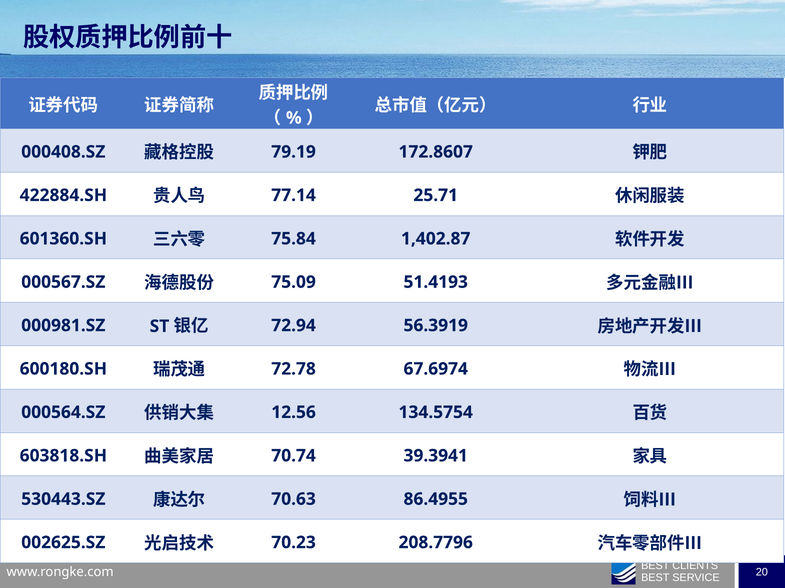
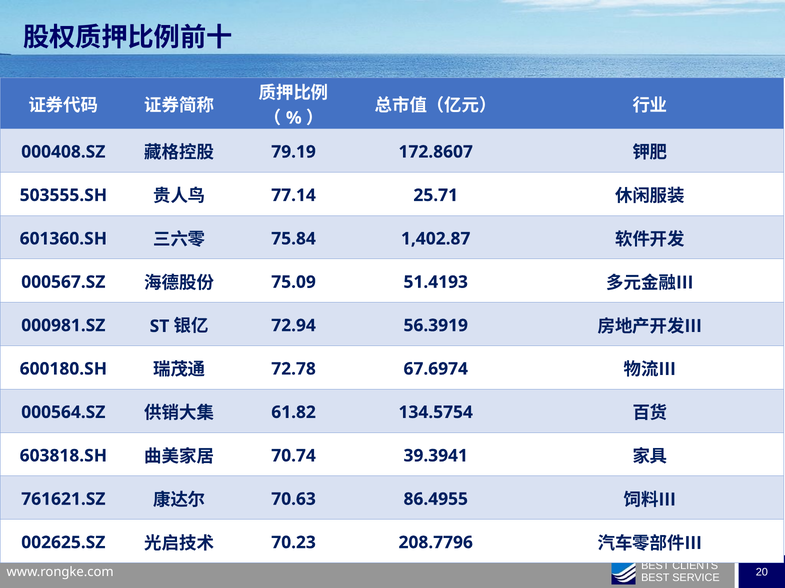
422884.SH: 422884.SH -> 503555.SH
12.56: 12.56 -> 61.82
530443.SZ: 530443.SZ -> 761621.SZ
